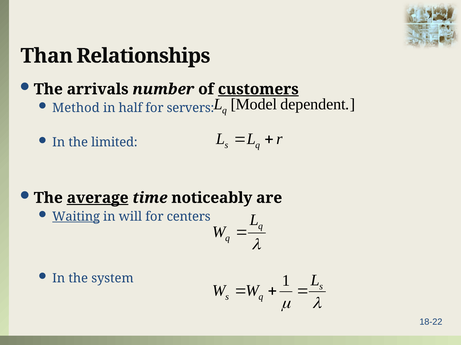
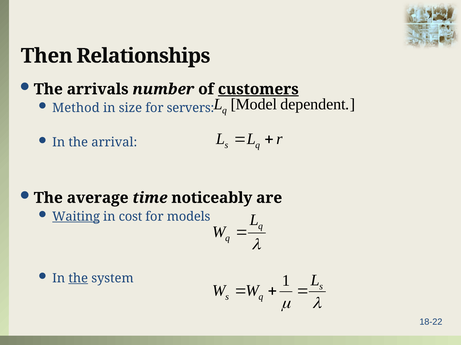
Than: Than -> Then
half: half -> size
limited: limited -> arrival
average underline: present -> none
will: will -> cost
centers: centers -> models
the at (78, 279) underline: none -> present
